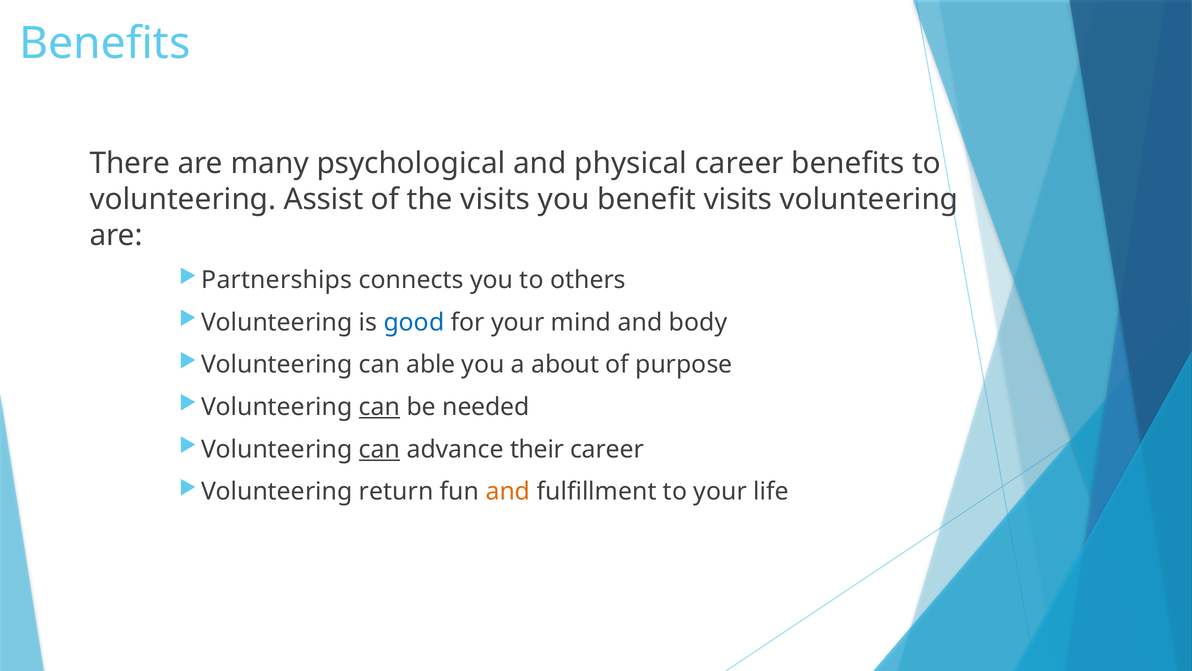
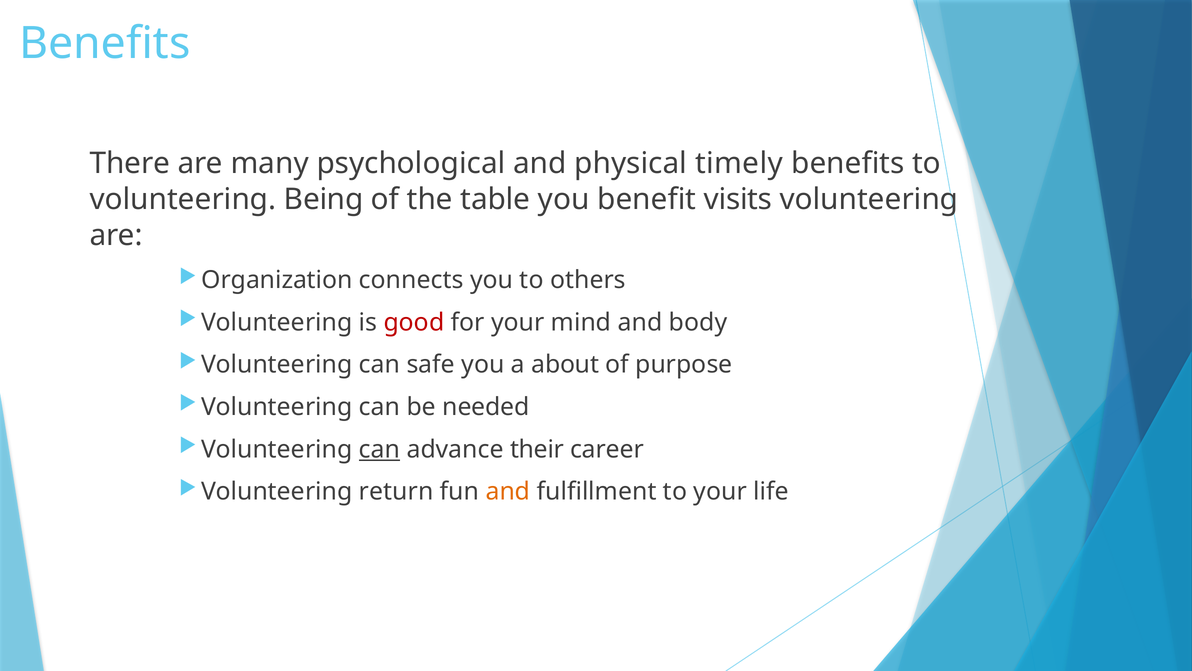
physical career: career -> timely
Assist: Assist -> Being
the visits: visits -> table
Partnerships: Partnerships -> Organization
good colour: blue -> red
able: able -> safe
can at (379, 407) underline: present -> none
